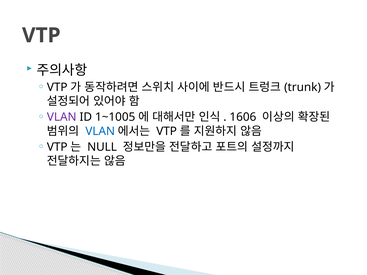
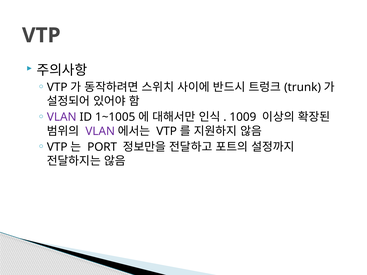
1606: 1606 -> 1009
VLAN at (100, 131) colour: blue -> purple
NULL: NULL -> PORT
